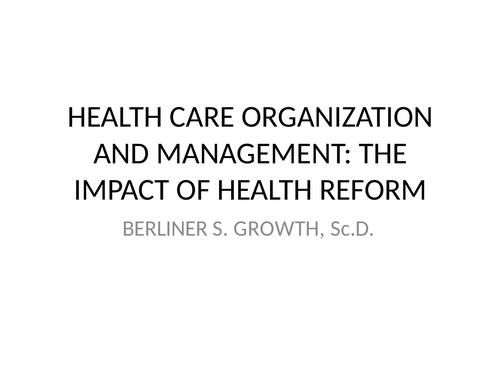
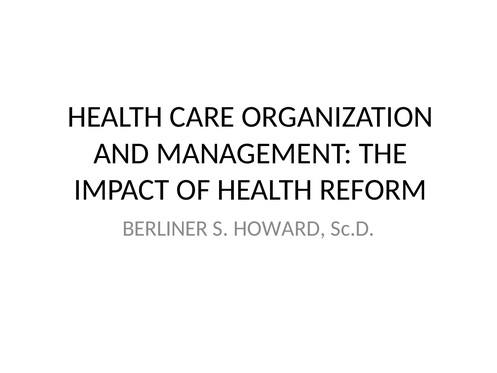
GROWTH: GROWTH -> HOWARD
